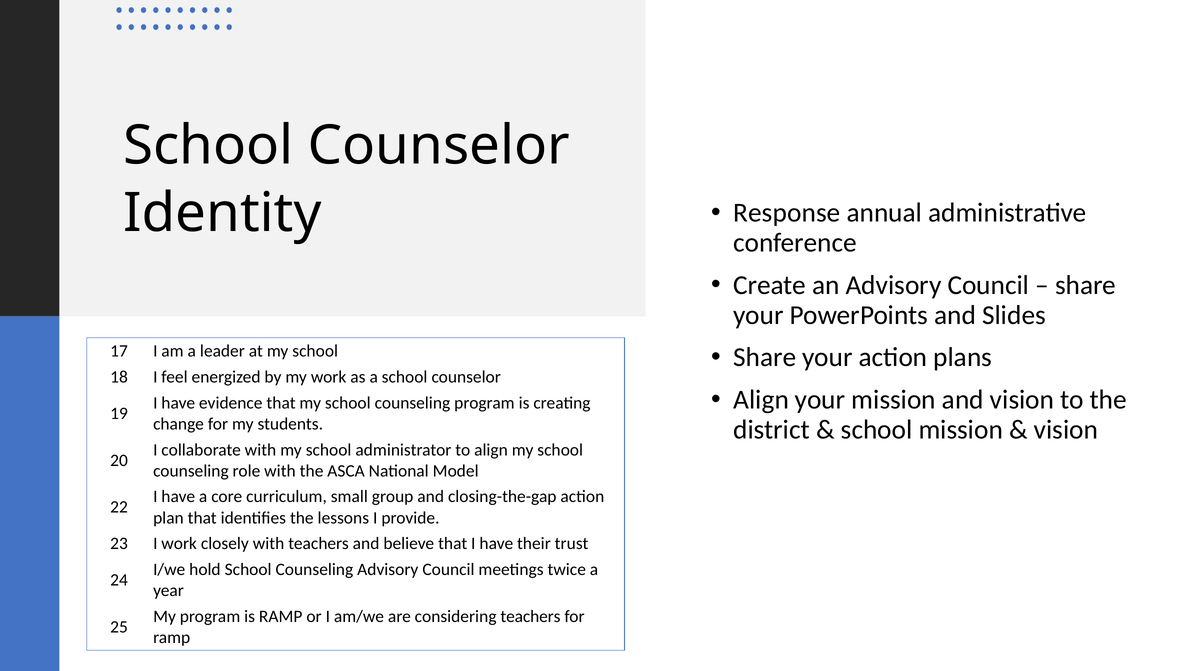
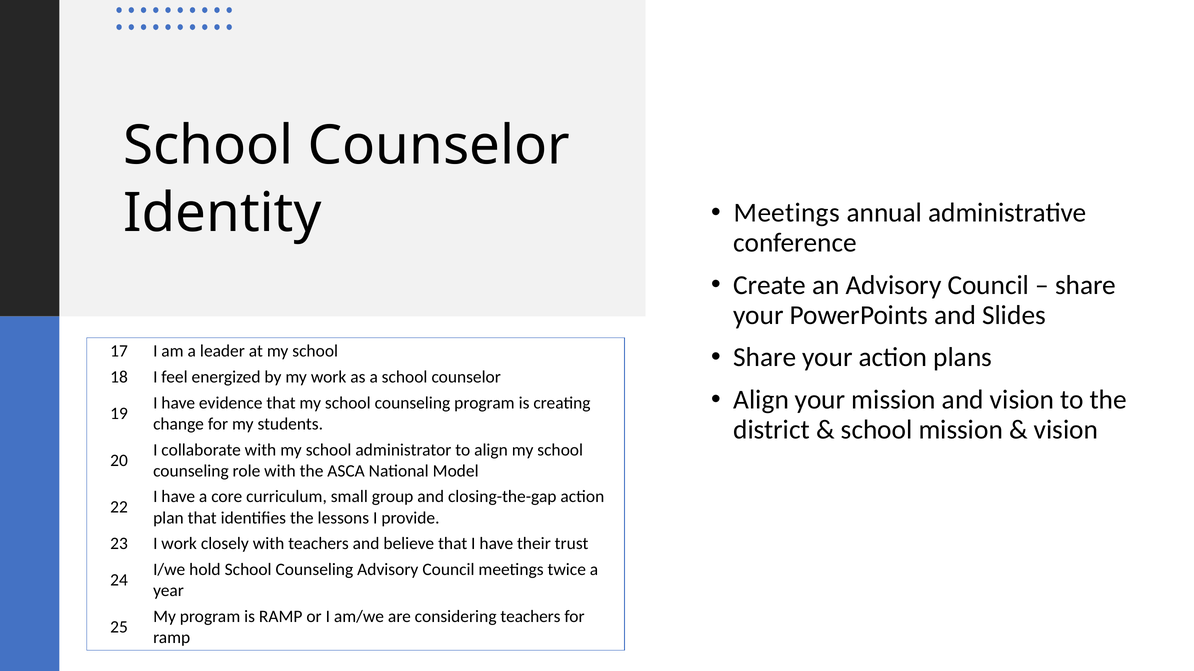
Response at (787, 213): Response -> Meetings
